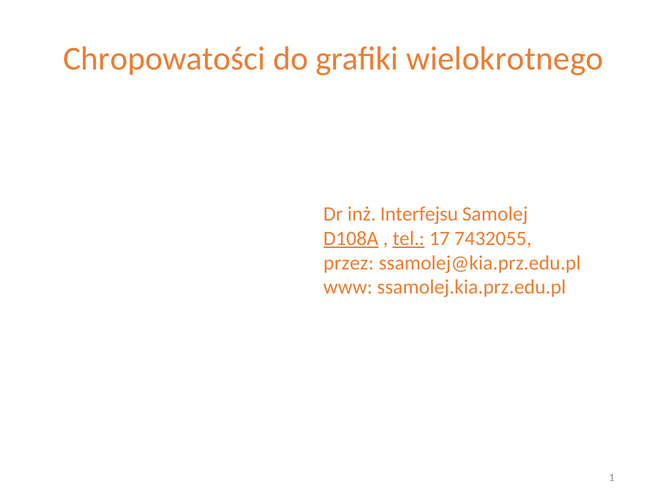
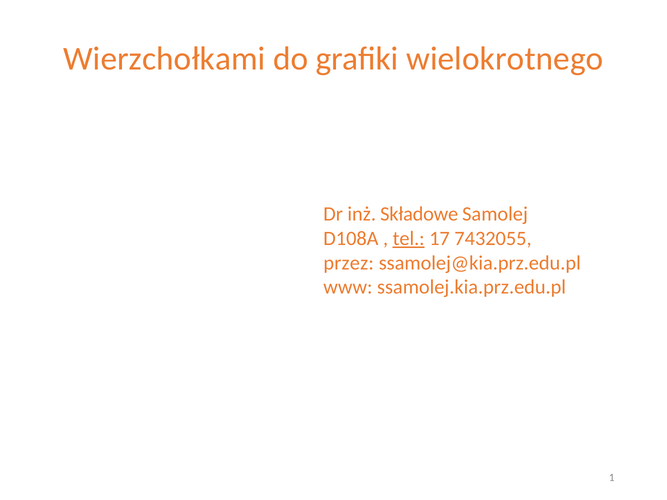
Chropowatości: Chropowatości -> Wierzchołkami
Interfejsu: Interfejsu -> Składowe
D108A underline: present -> none
